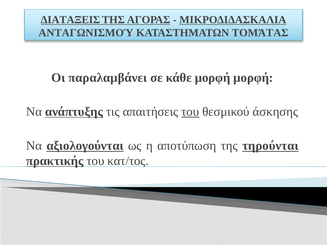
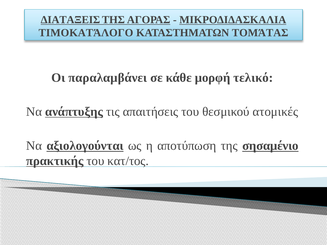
ΑΝΤΑΓΩΝΙΣΜΟΎ: ΑΝΤΑΓΩΝΙΣΜΟΎ -> ΤΙΜΟΚΑΤΆΛΟΓΟ
μορφή μορφή: μορφή -> τελικό
του at (190, 112) underline: present -> none
άσκησης: άσκησης -> ατομικές
τηρούνται: τηρούνται -> σησαμένιο
